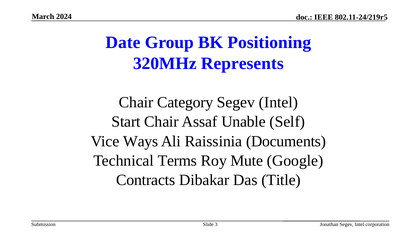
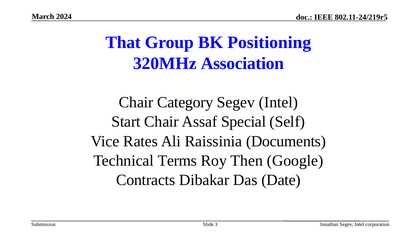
Date: Date -> That
Represents: Represents -> Association
Unable: Unable -> Special
Ways: Ways -> Rates
Mute: Mute -> Then
Title: Title -> Date
